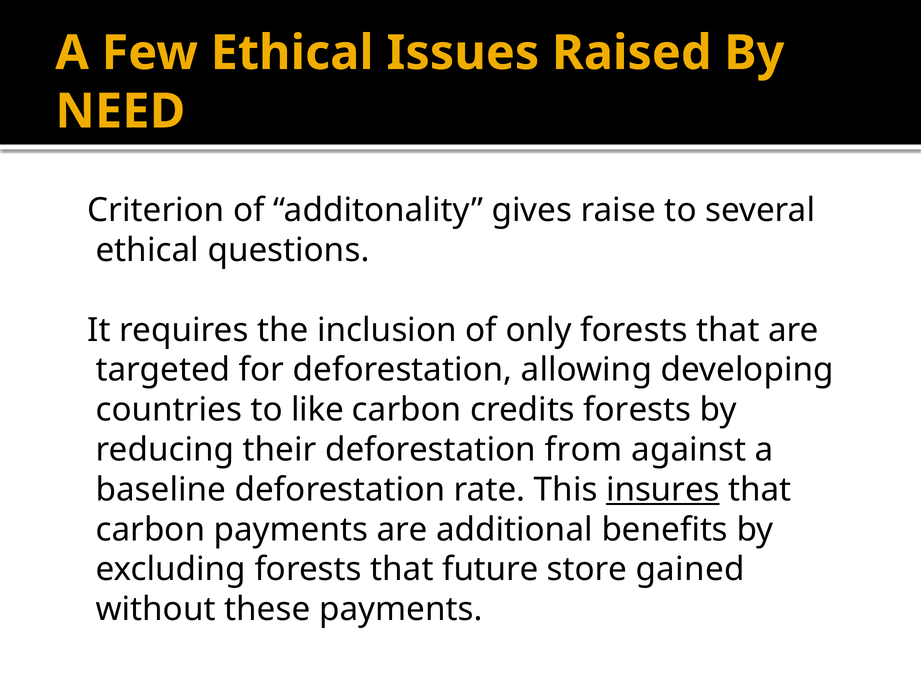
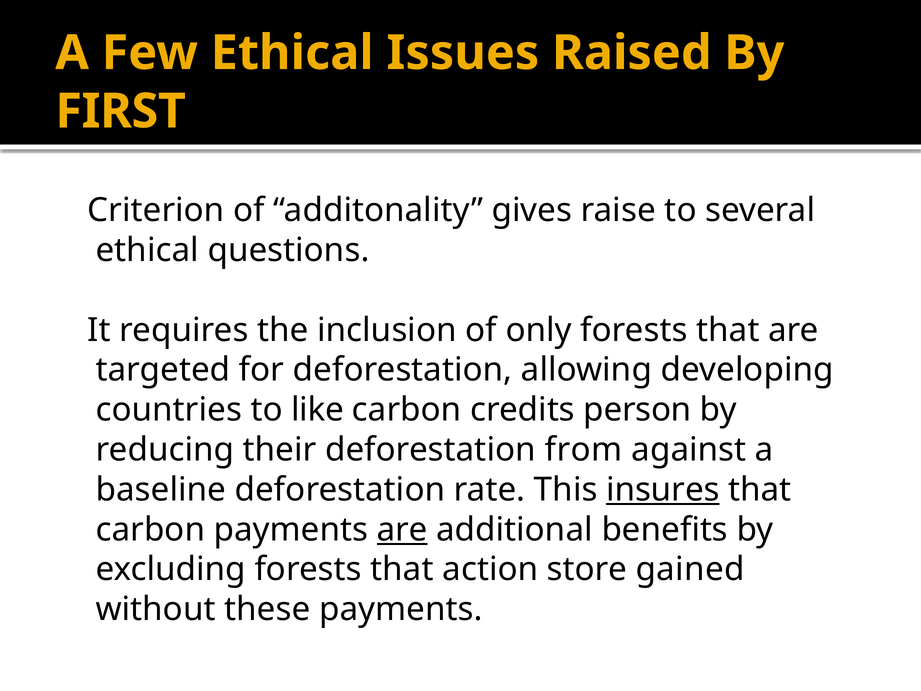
NEED: NEED -> FIRST
credits forests: forests -> person
are at (402, 529) underline: none -> present
future: future -> action
